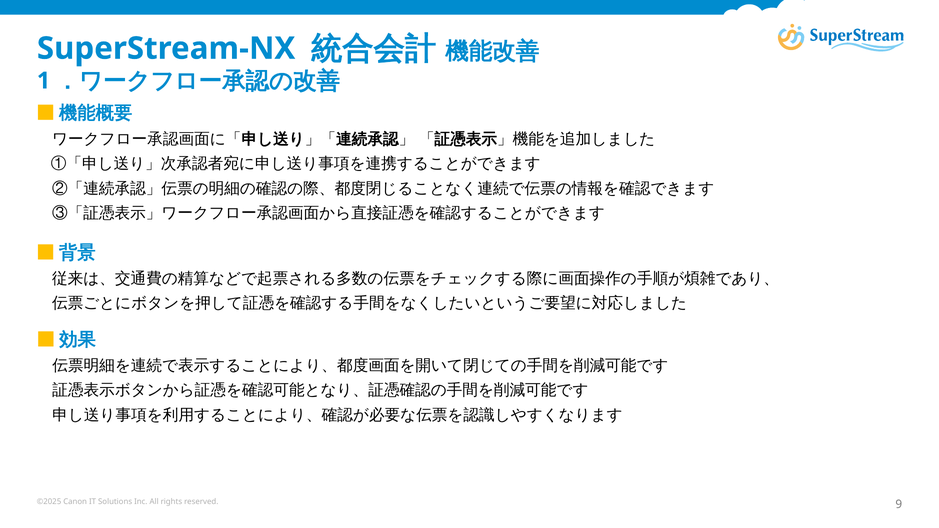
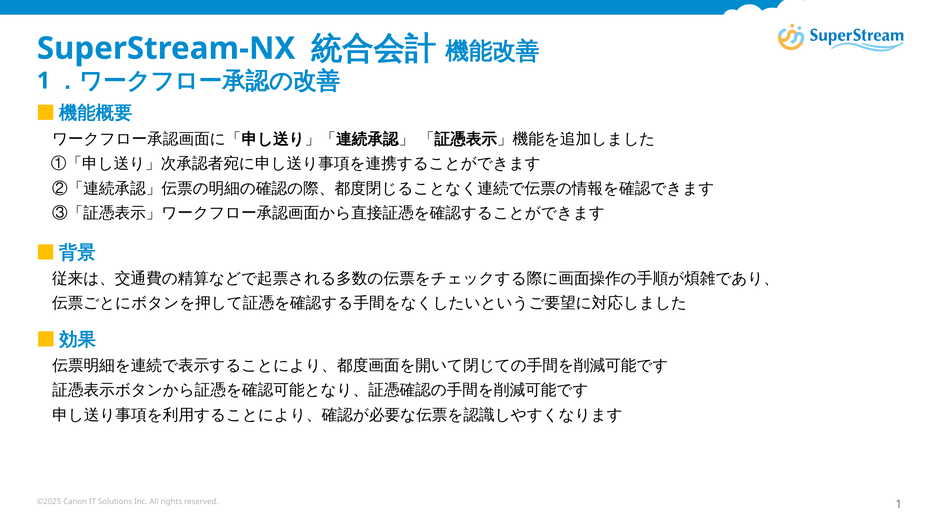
reserved 9: 9 -> 1
